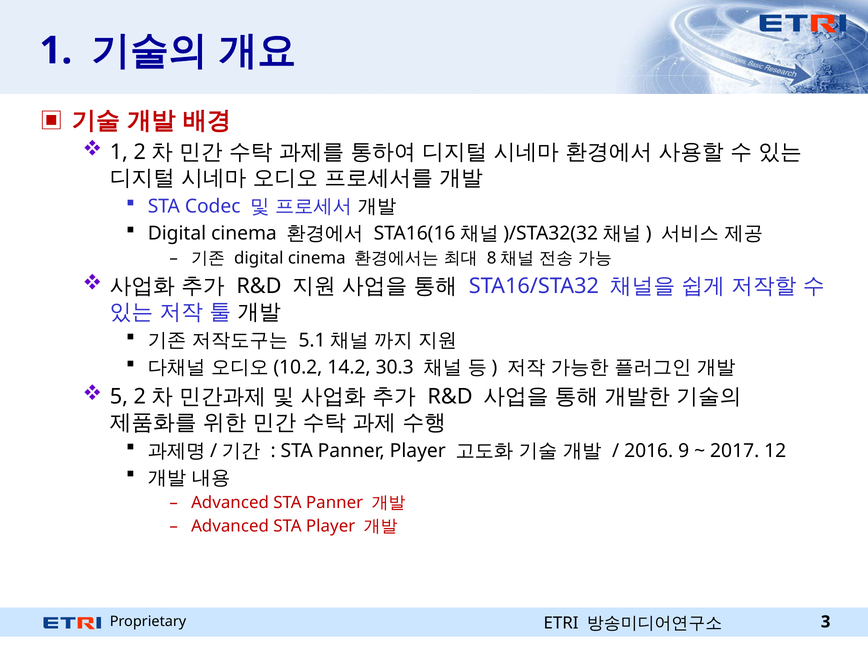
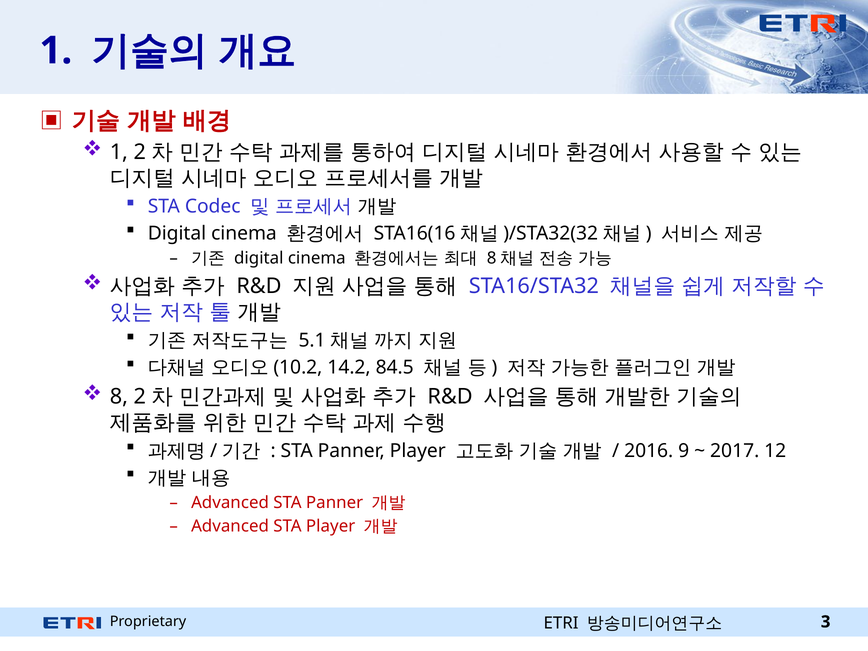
30.3: 30.3 -> 84.5
5: 5 -> 8
